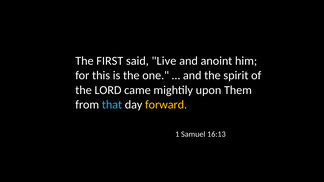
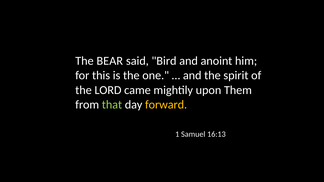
FIRST: FIRST -> BEAR
Live: Live -> Bird
that colour: light blue -> light green
